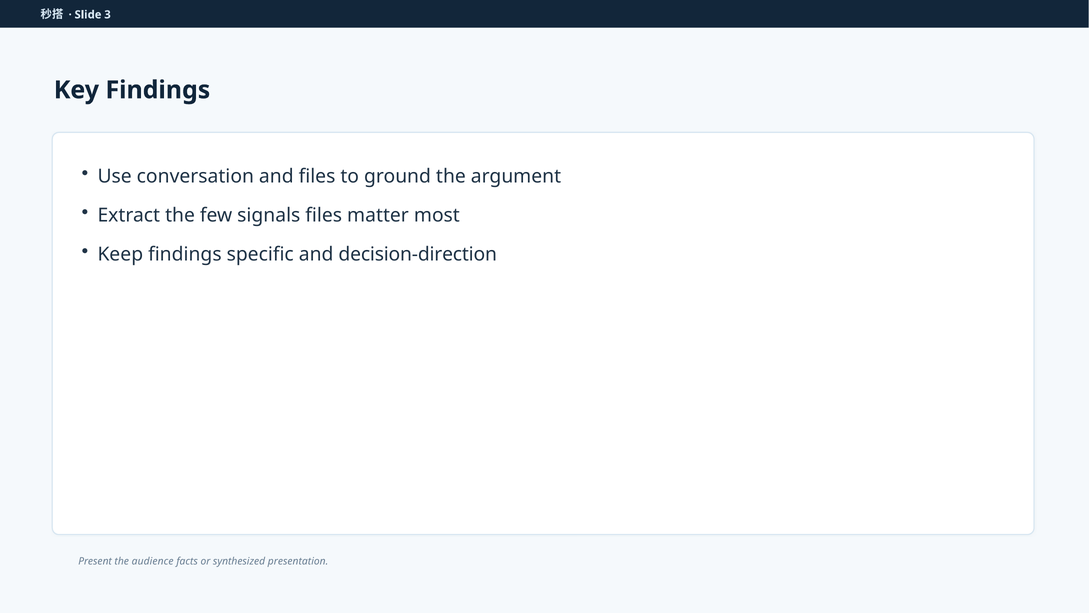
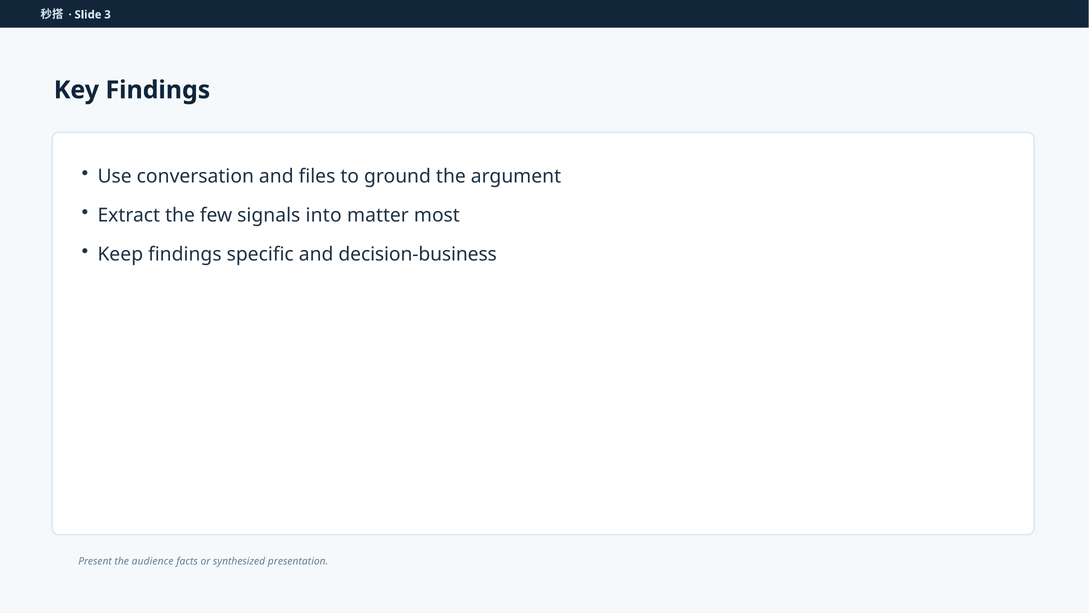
signals files: files -> into
decision-direction: decision-direction -> decision-business
